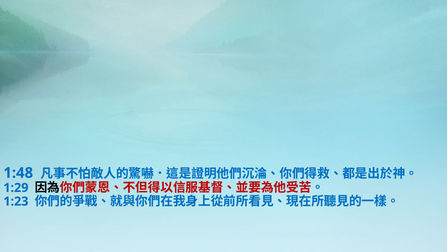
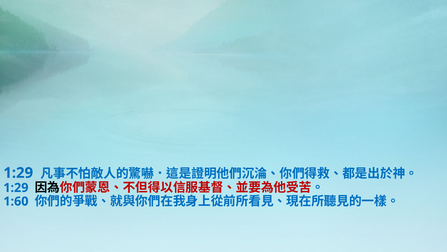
1:48 at (18, 173): 1:48 -> 1:29
1:23: 1:23 -> 1:60
